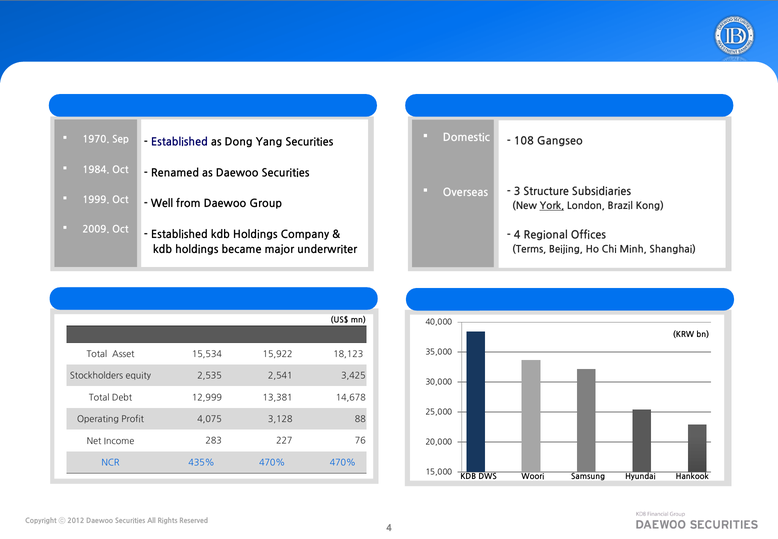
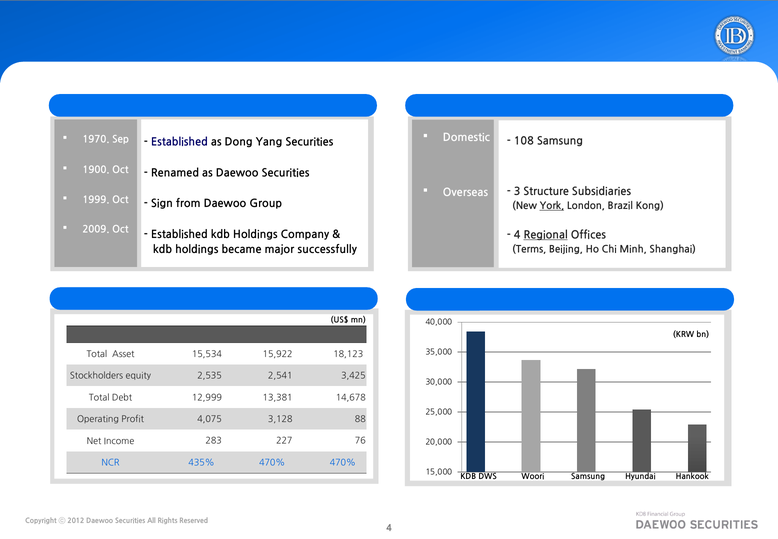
108 Gangseo: Gangseo -> Samsung
1984: 1984 -> 1900
Well: Well -> Sign
Regional underline: none -> present
underwriter: underwriter -> successfully
